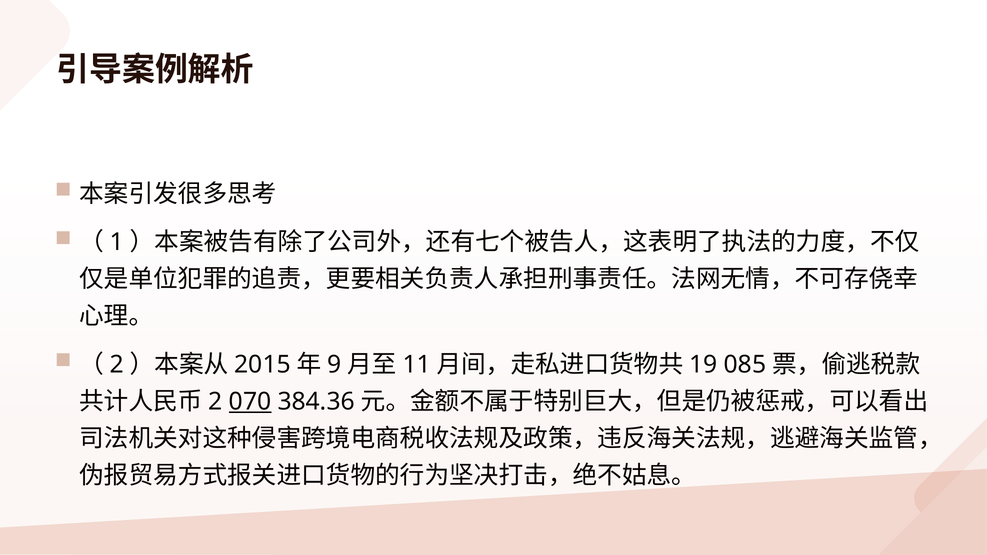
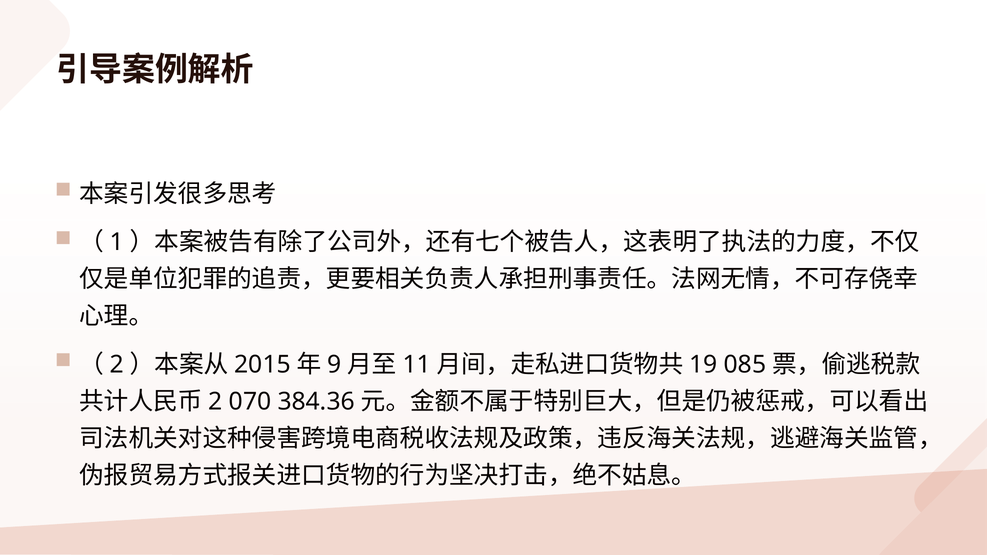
070 underline: present -> none
